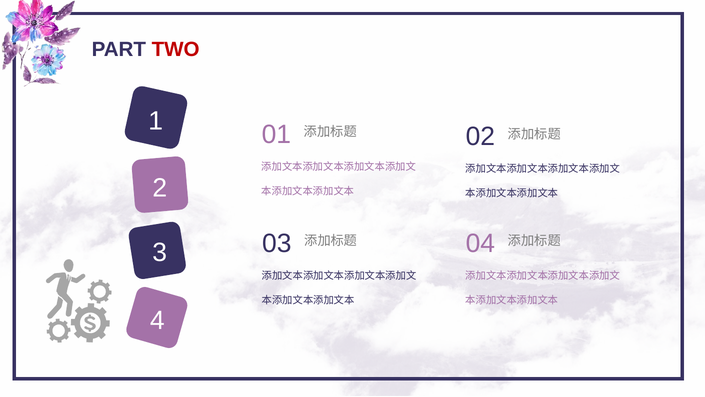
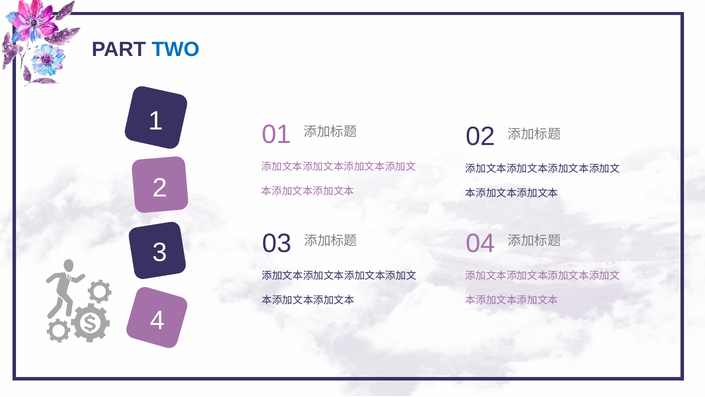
TWO colour: red -> blue
